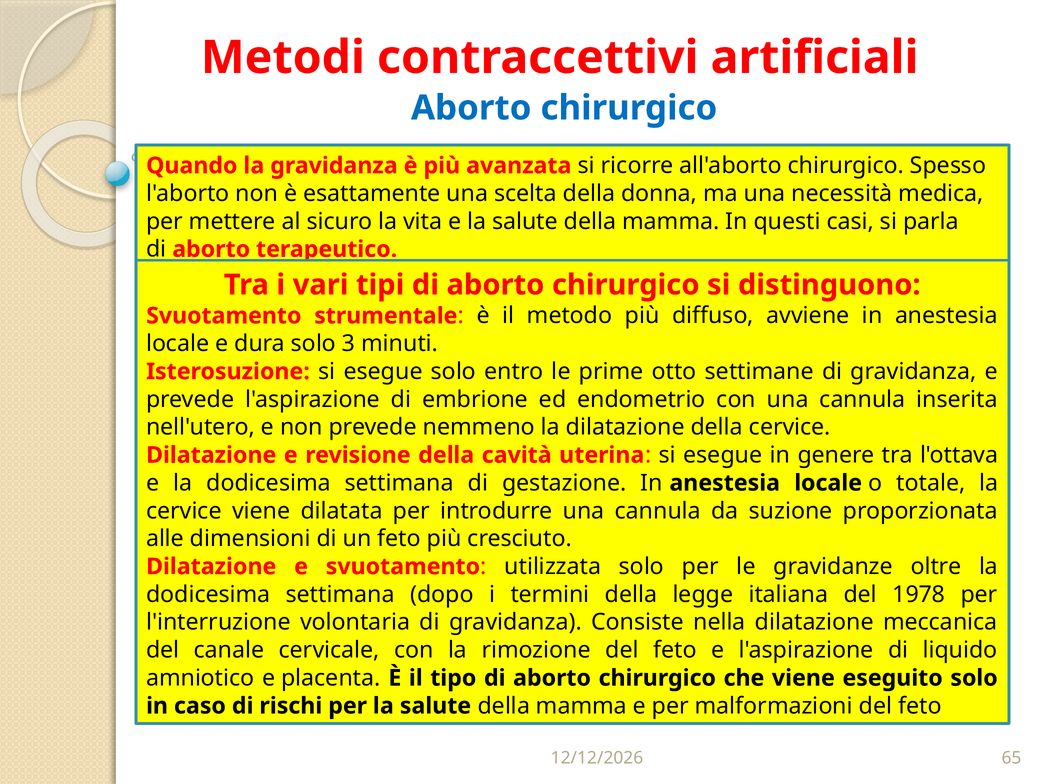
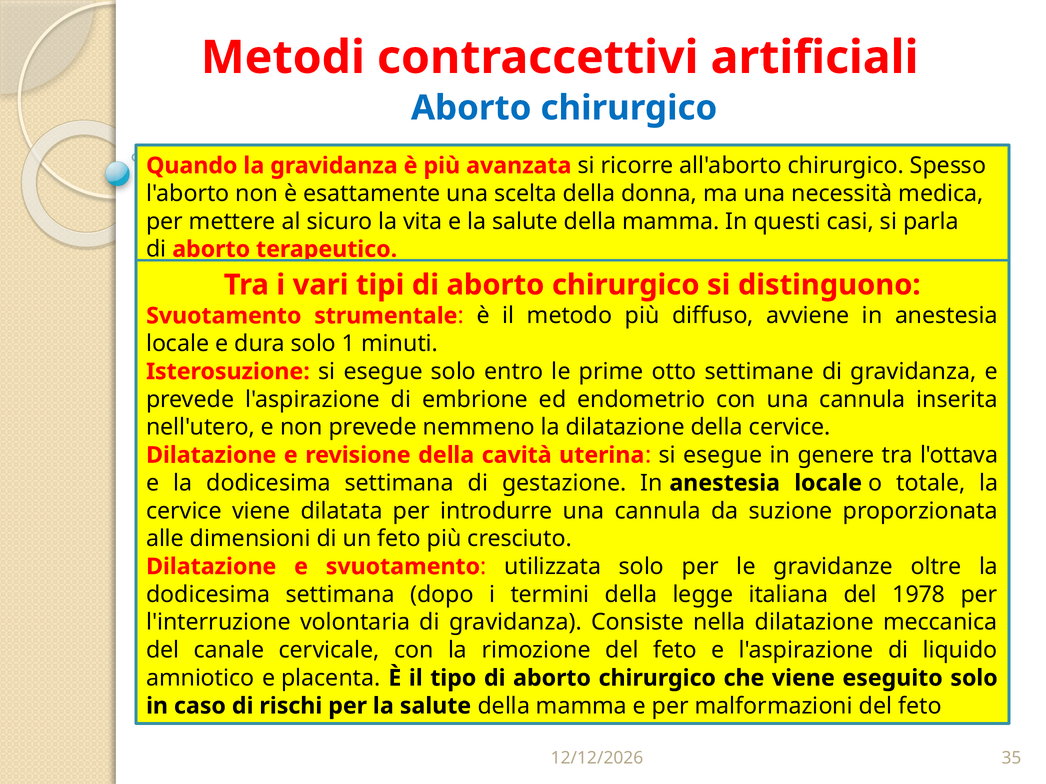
3: 3 -> 1
65: 65 -> 35
